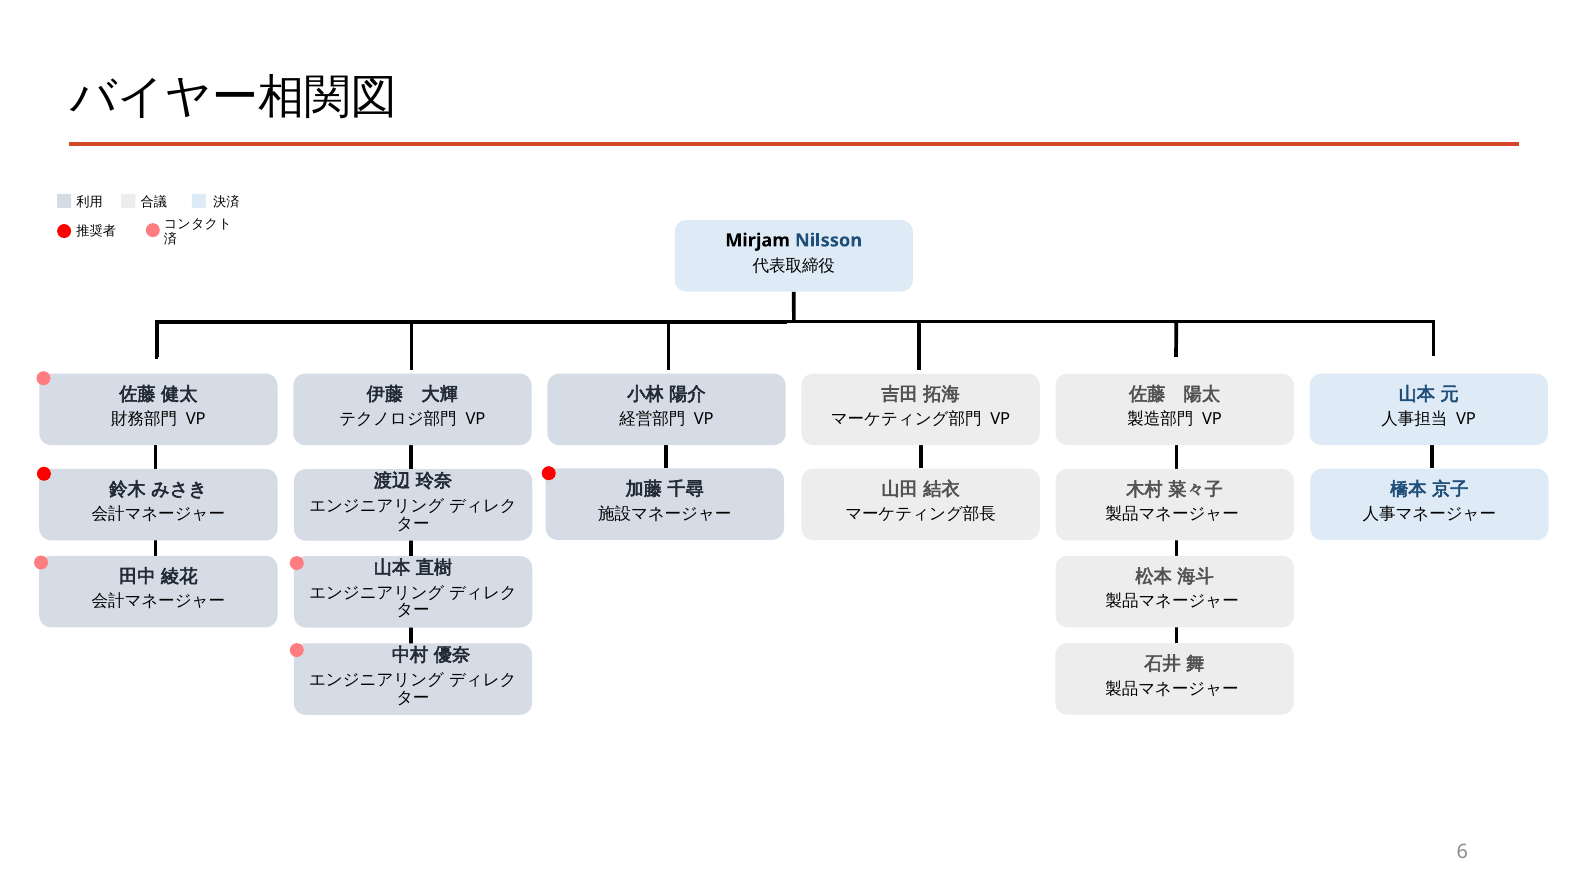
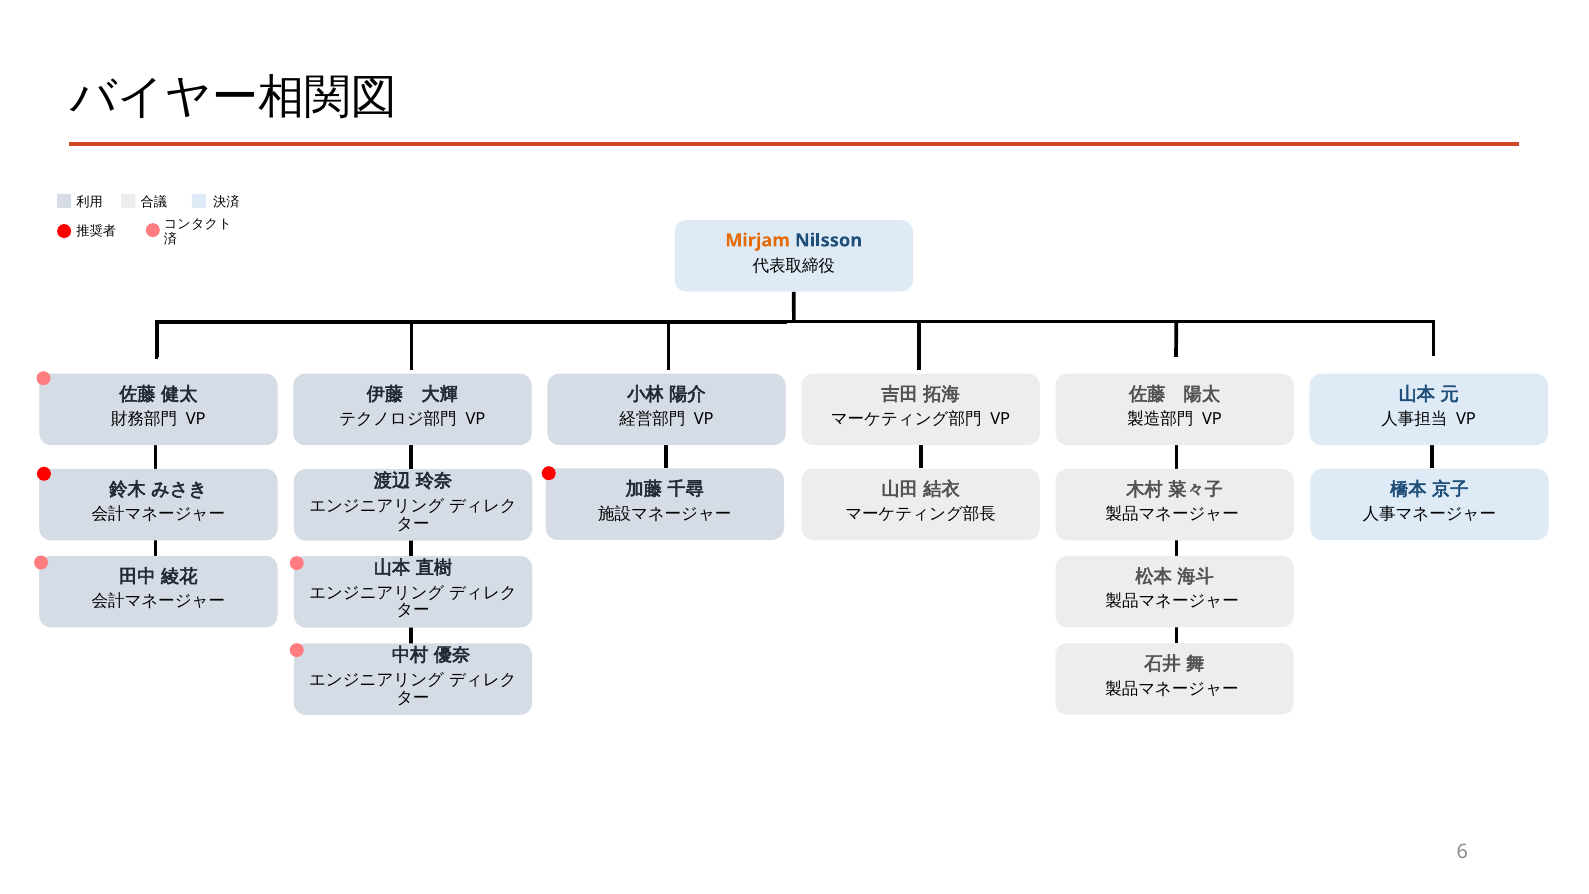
Mirjam colour: black -> orange
